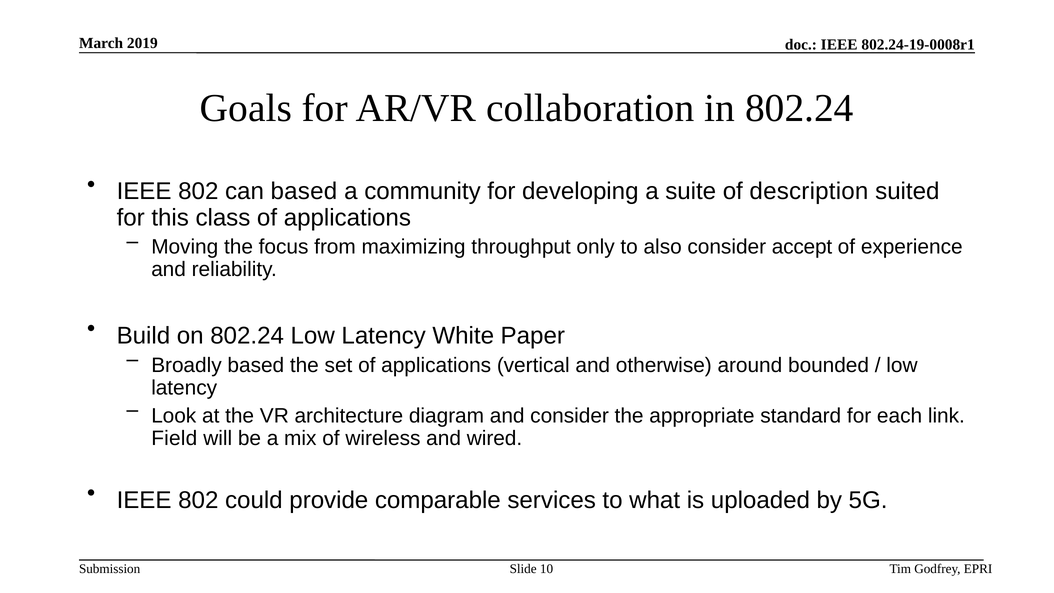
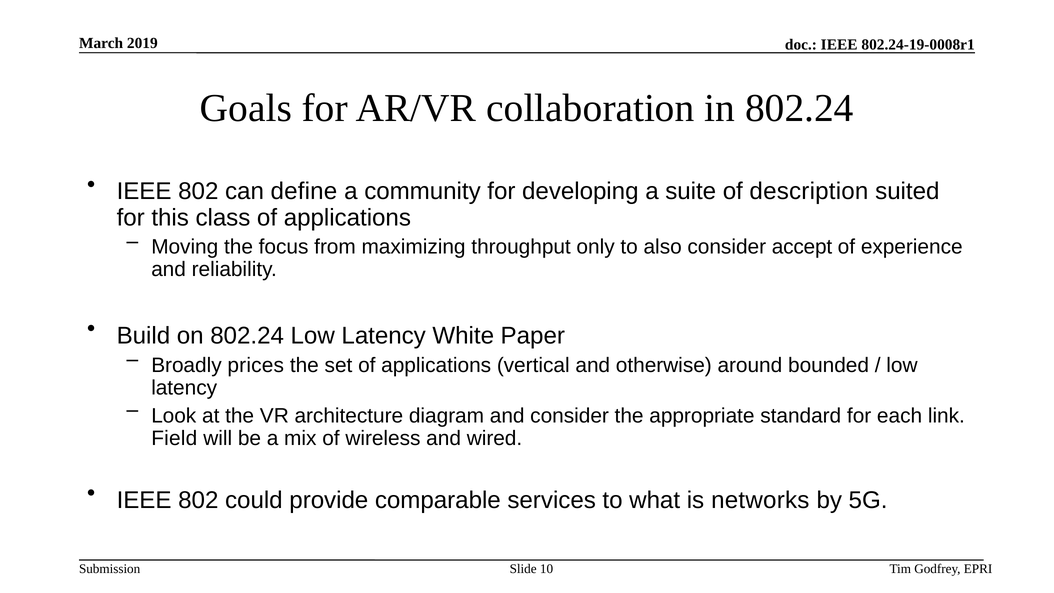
can based: based -> define
Broadly based: based -> prices
uploaded: uploaded -> networks
